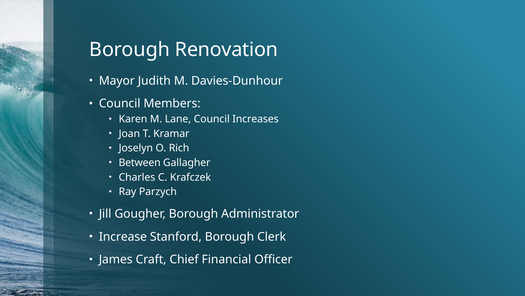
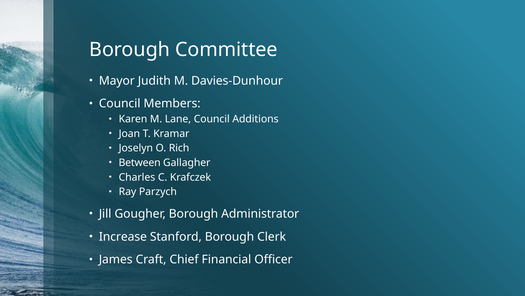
Renovation: Renovation -> Committee
Increases: Increases -> Additions
